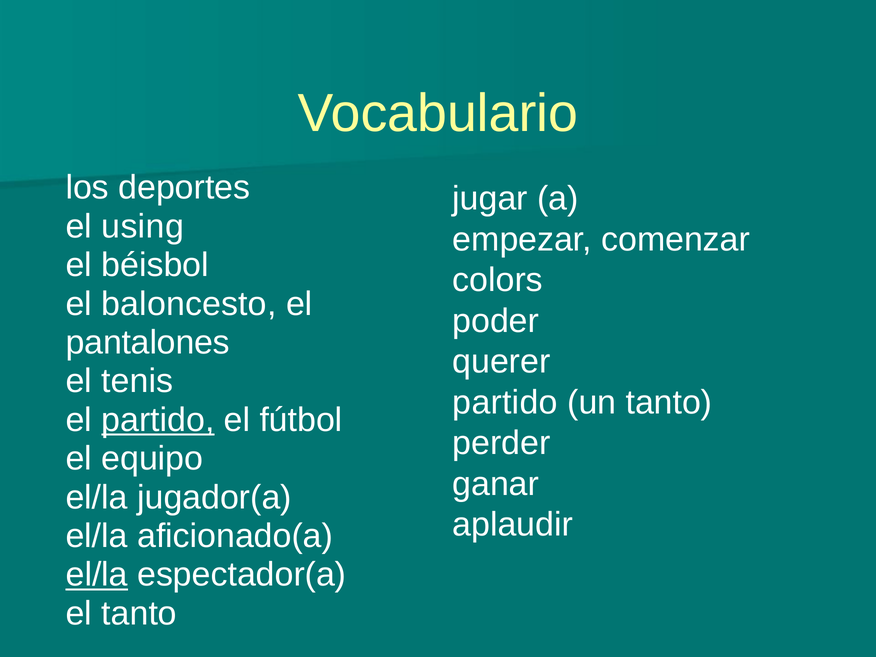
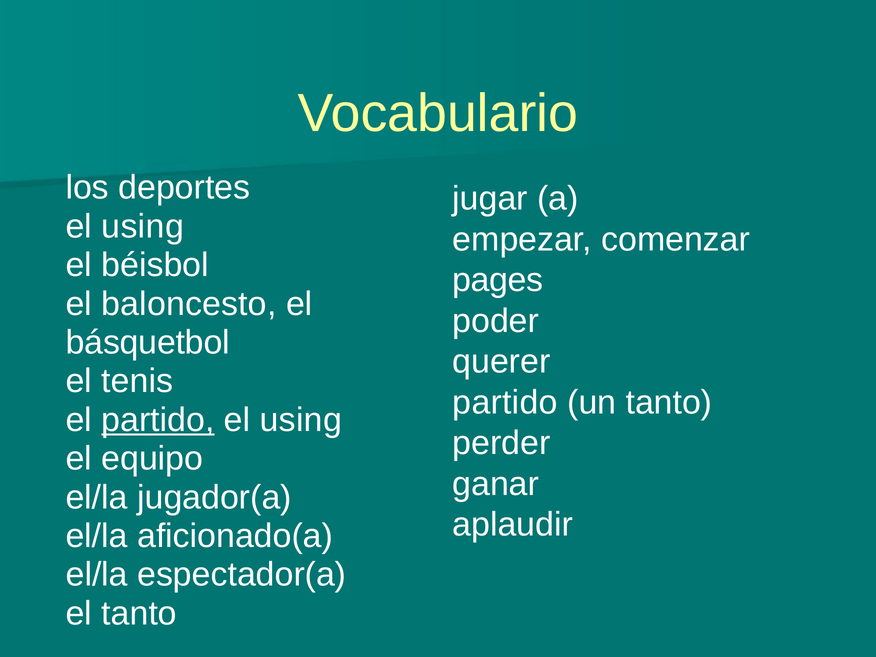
colors: colors -> pages
pantalones: pantalones -> básquetbol
fútbol at (301, 420): fútbol -> using
el/la at (97, 575) underline: present -> none
